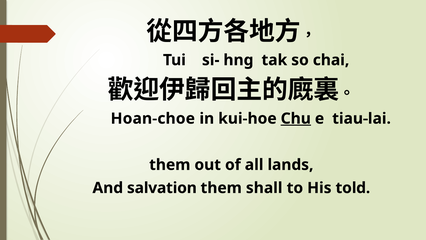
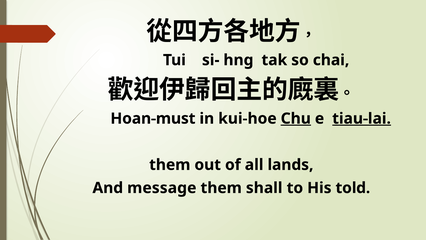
Hoan-choe: Hoan-choe -> Hoan-must
tiau-lai underline: none -> present
salvation: salvation -> message
